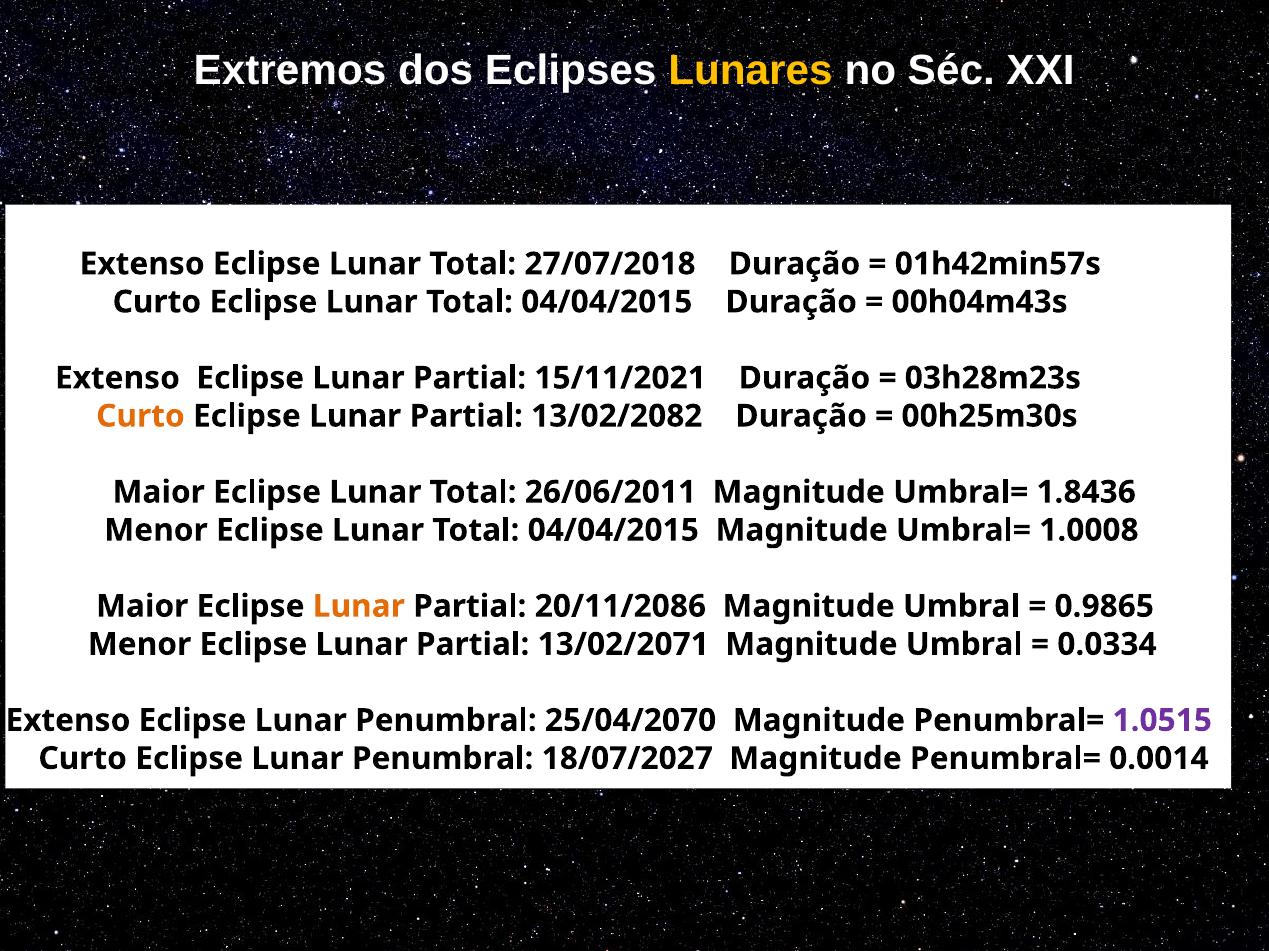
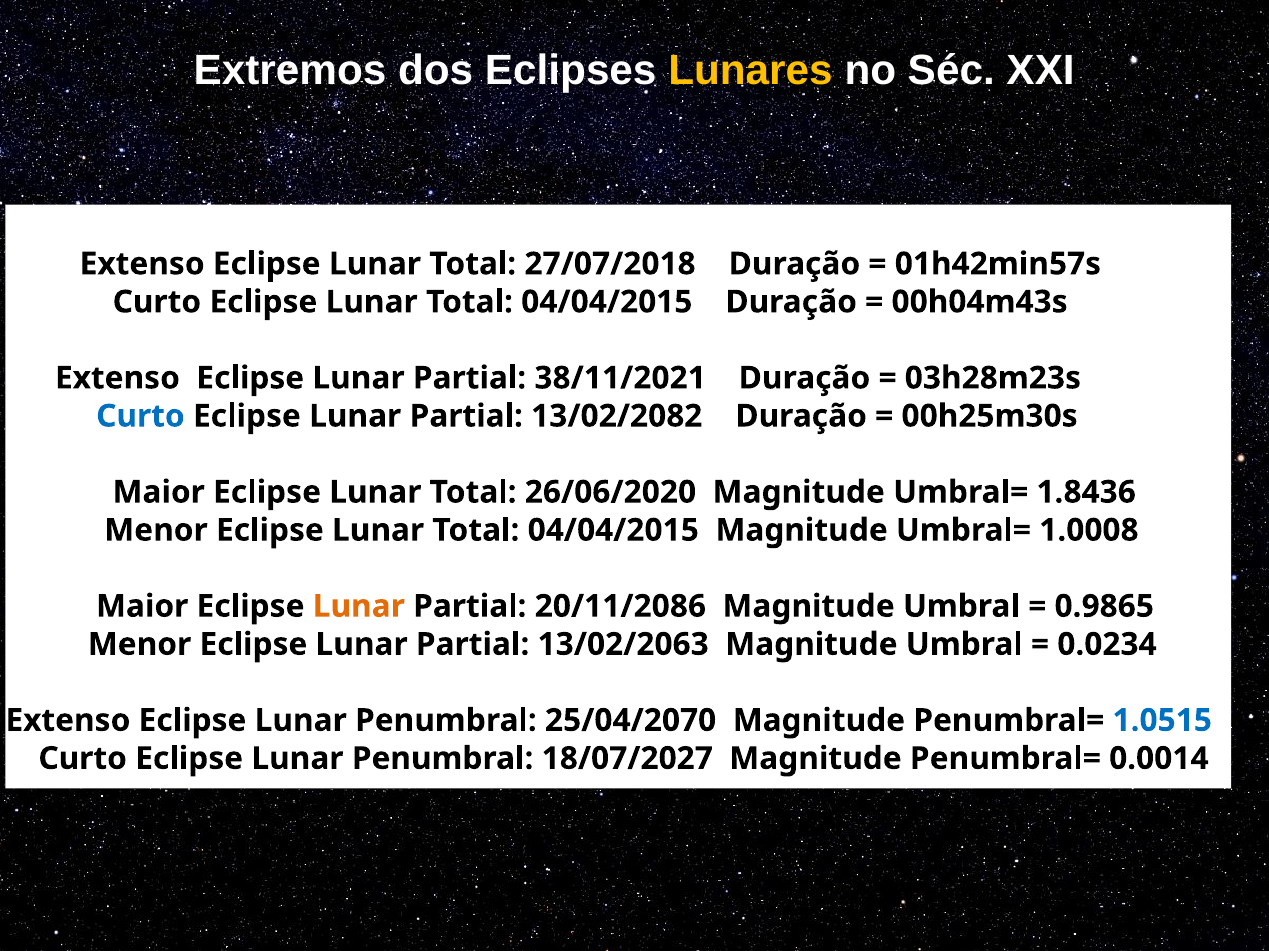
15/11/2021: 15/11/2021 -> 38/11/2021
Curto at (140, 416) colour: orange -> blue
26/06/2011: 26/06/2011 -> 26/06/2020
13/02/2071: 13/02/2071 -> 13/02/2063
0.0334: 0.0334 -> 0.0234
1.0515 colour: purple -> blue
